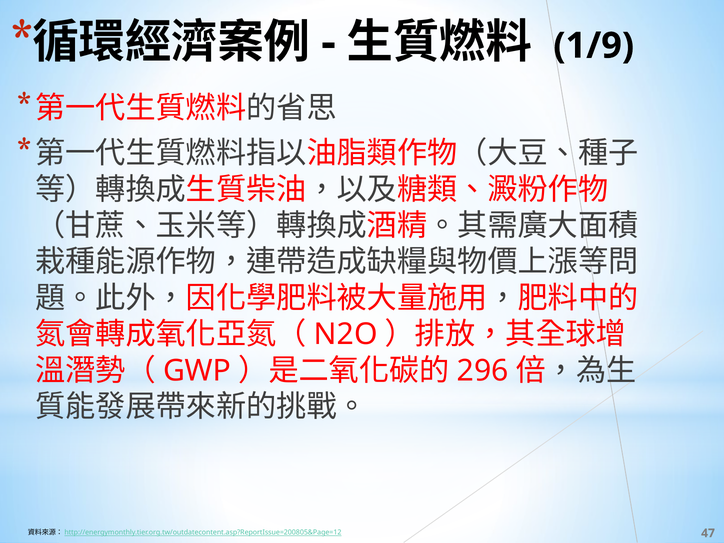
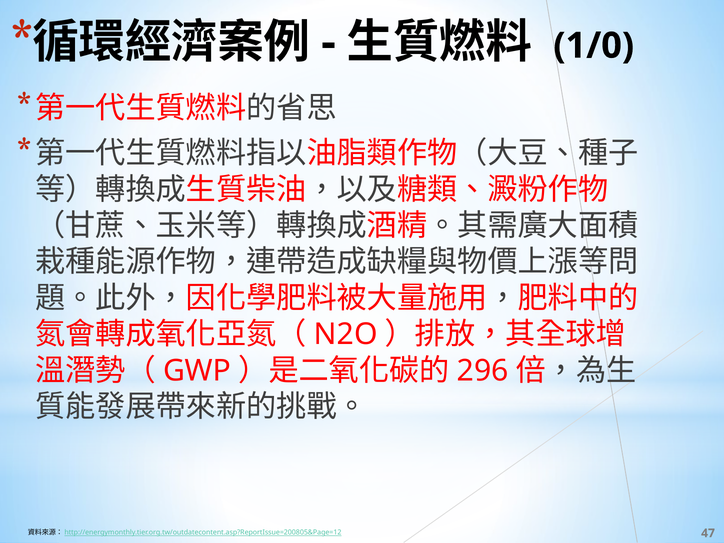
1/9: 1/9 -> 1/0
